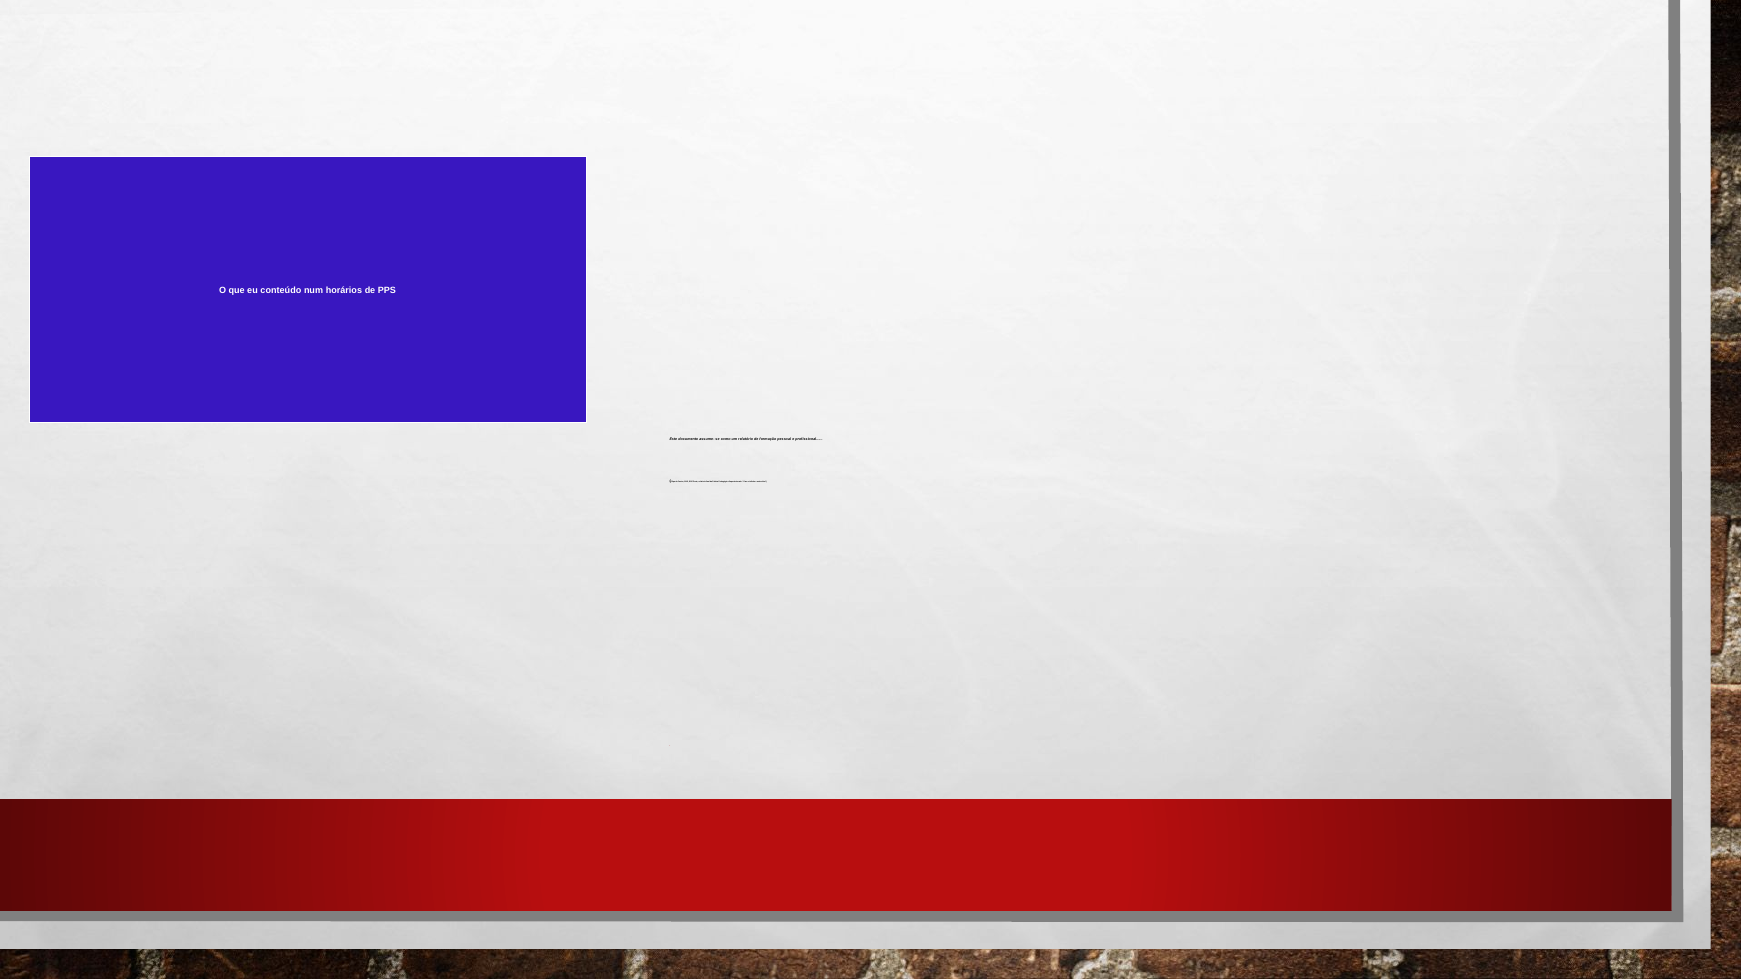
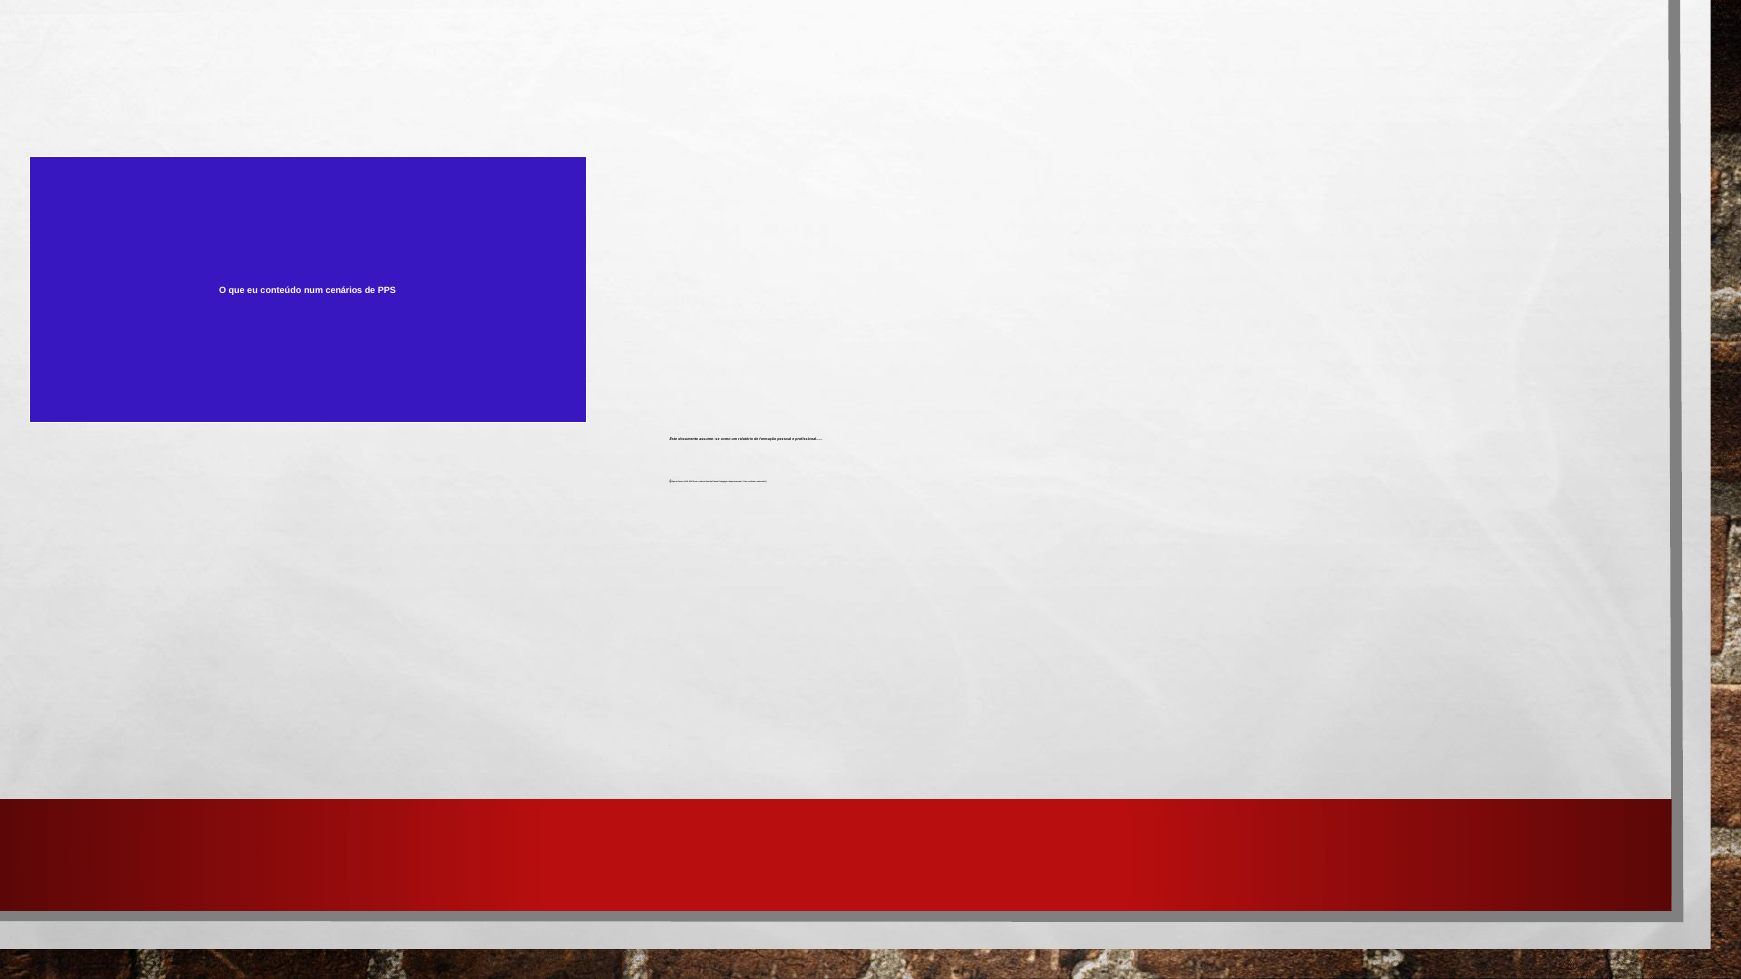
horários: horários -> cenários
